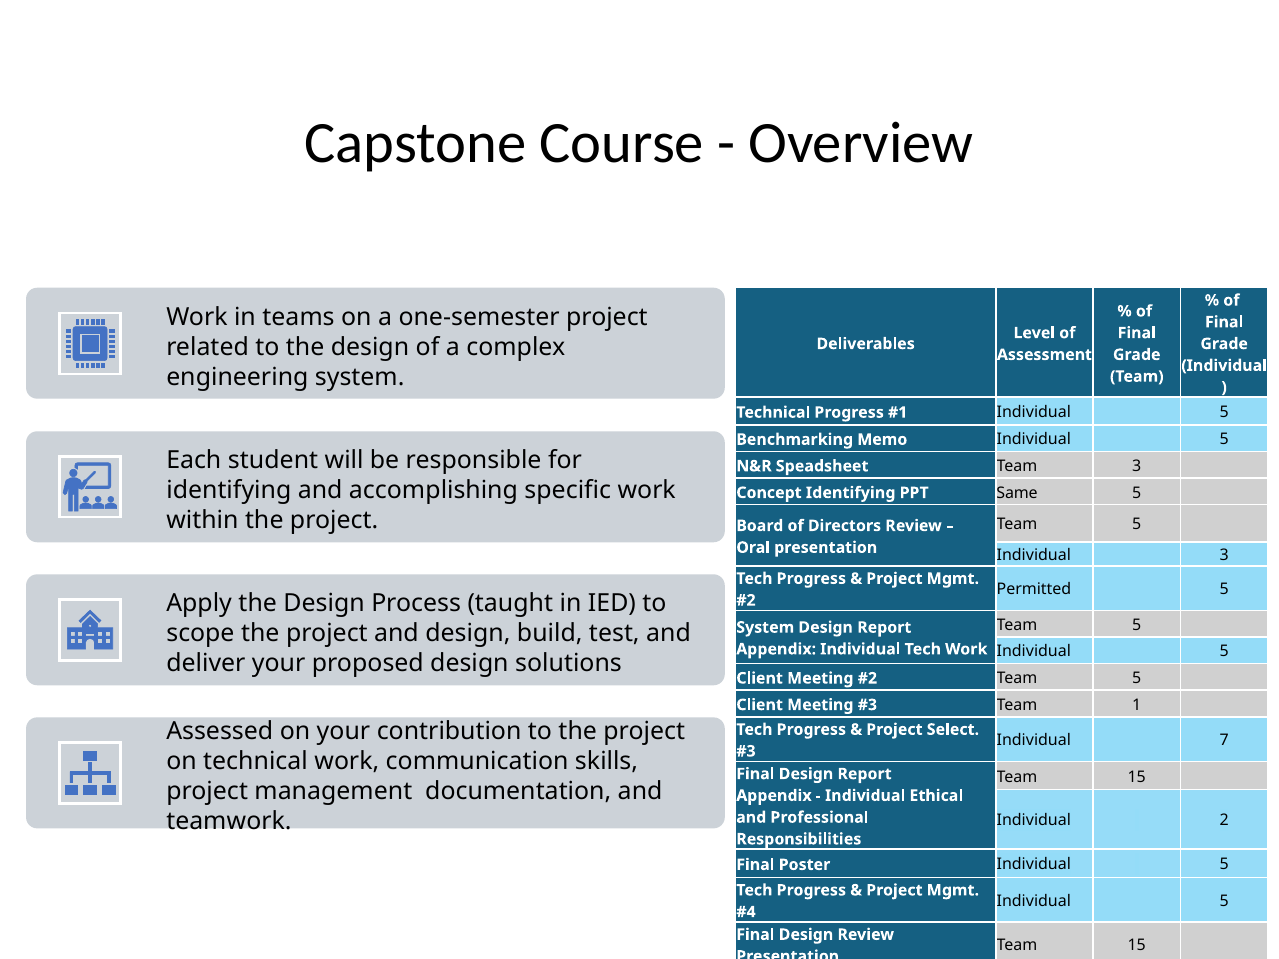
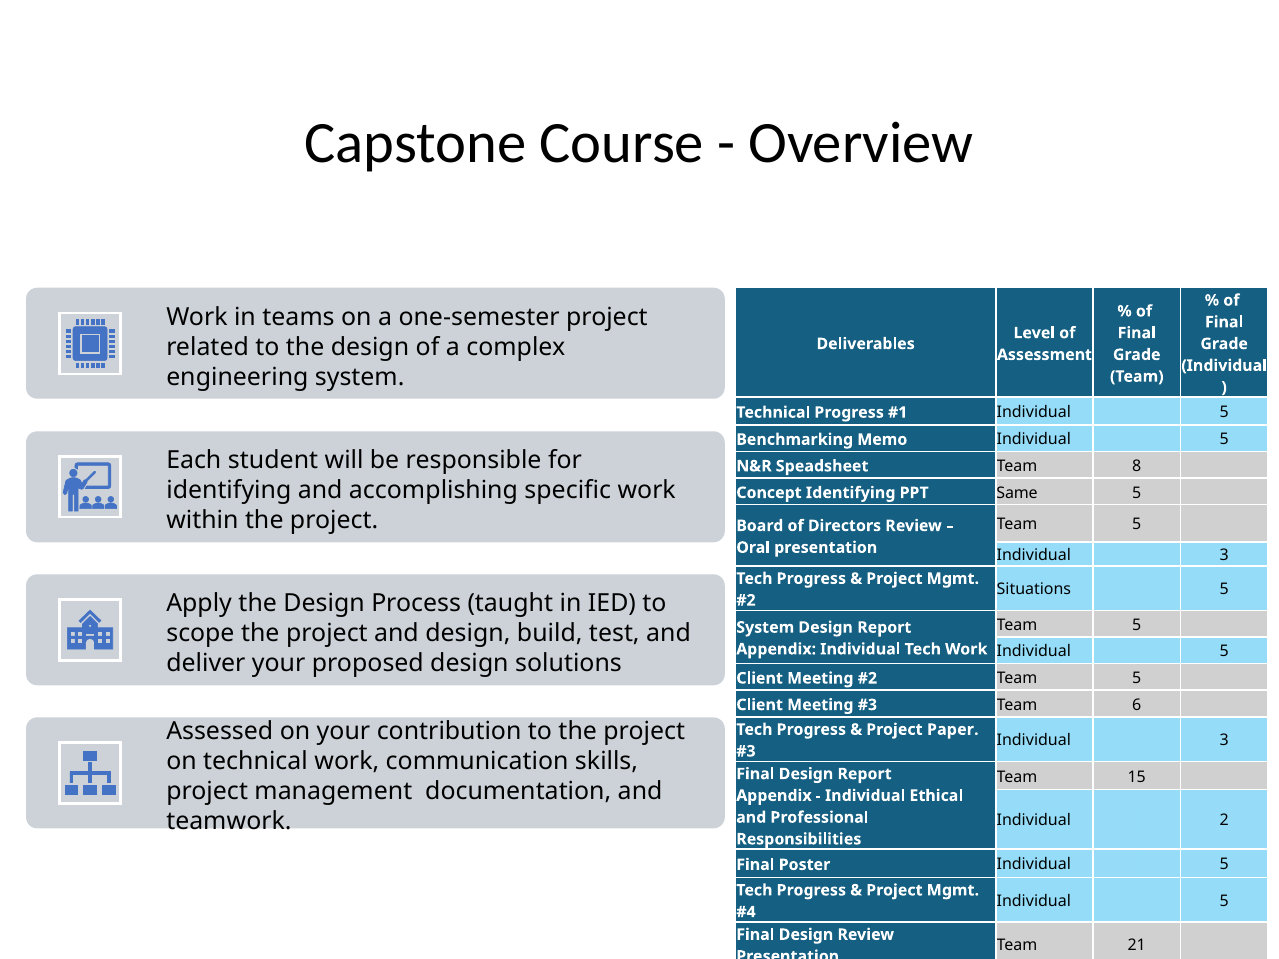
Team 3: 3 -> 8
Permitted: Permitted -> Situations
1: 1 -> 6
Select: Select -> Paper
7 at (1224, 741): 7 -> 3
15 at (1137, 946): 15 -> 21
